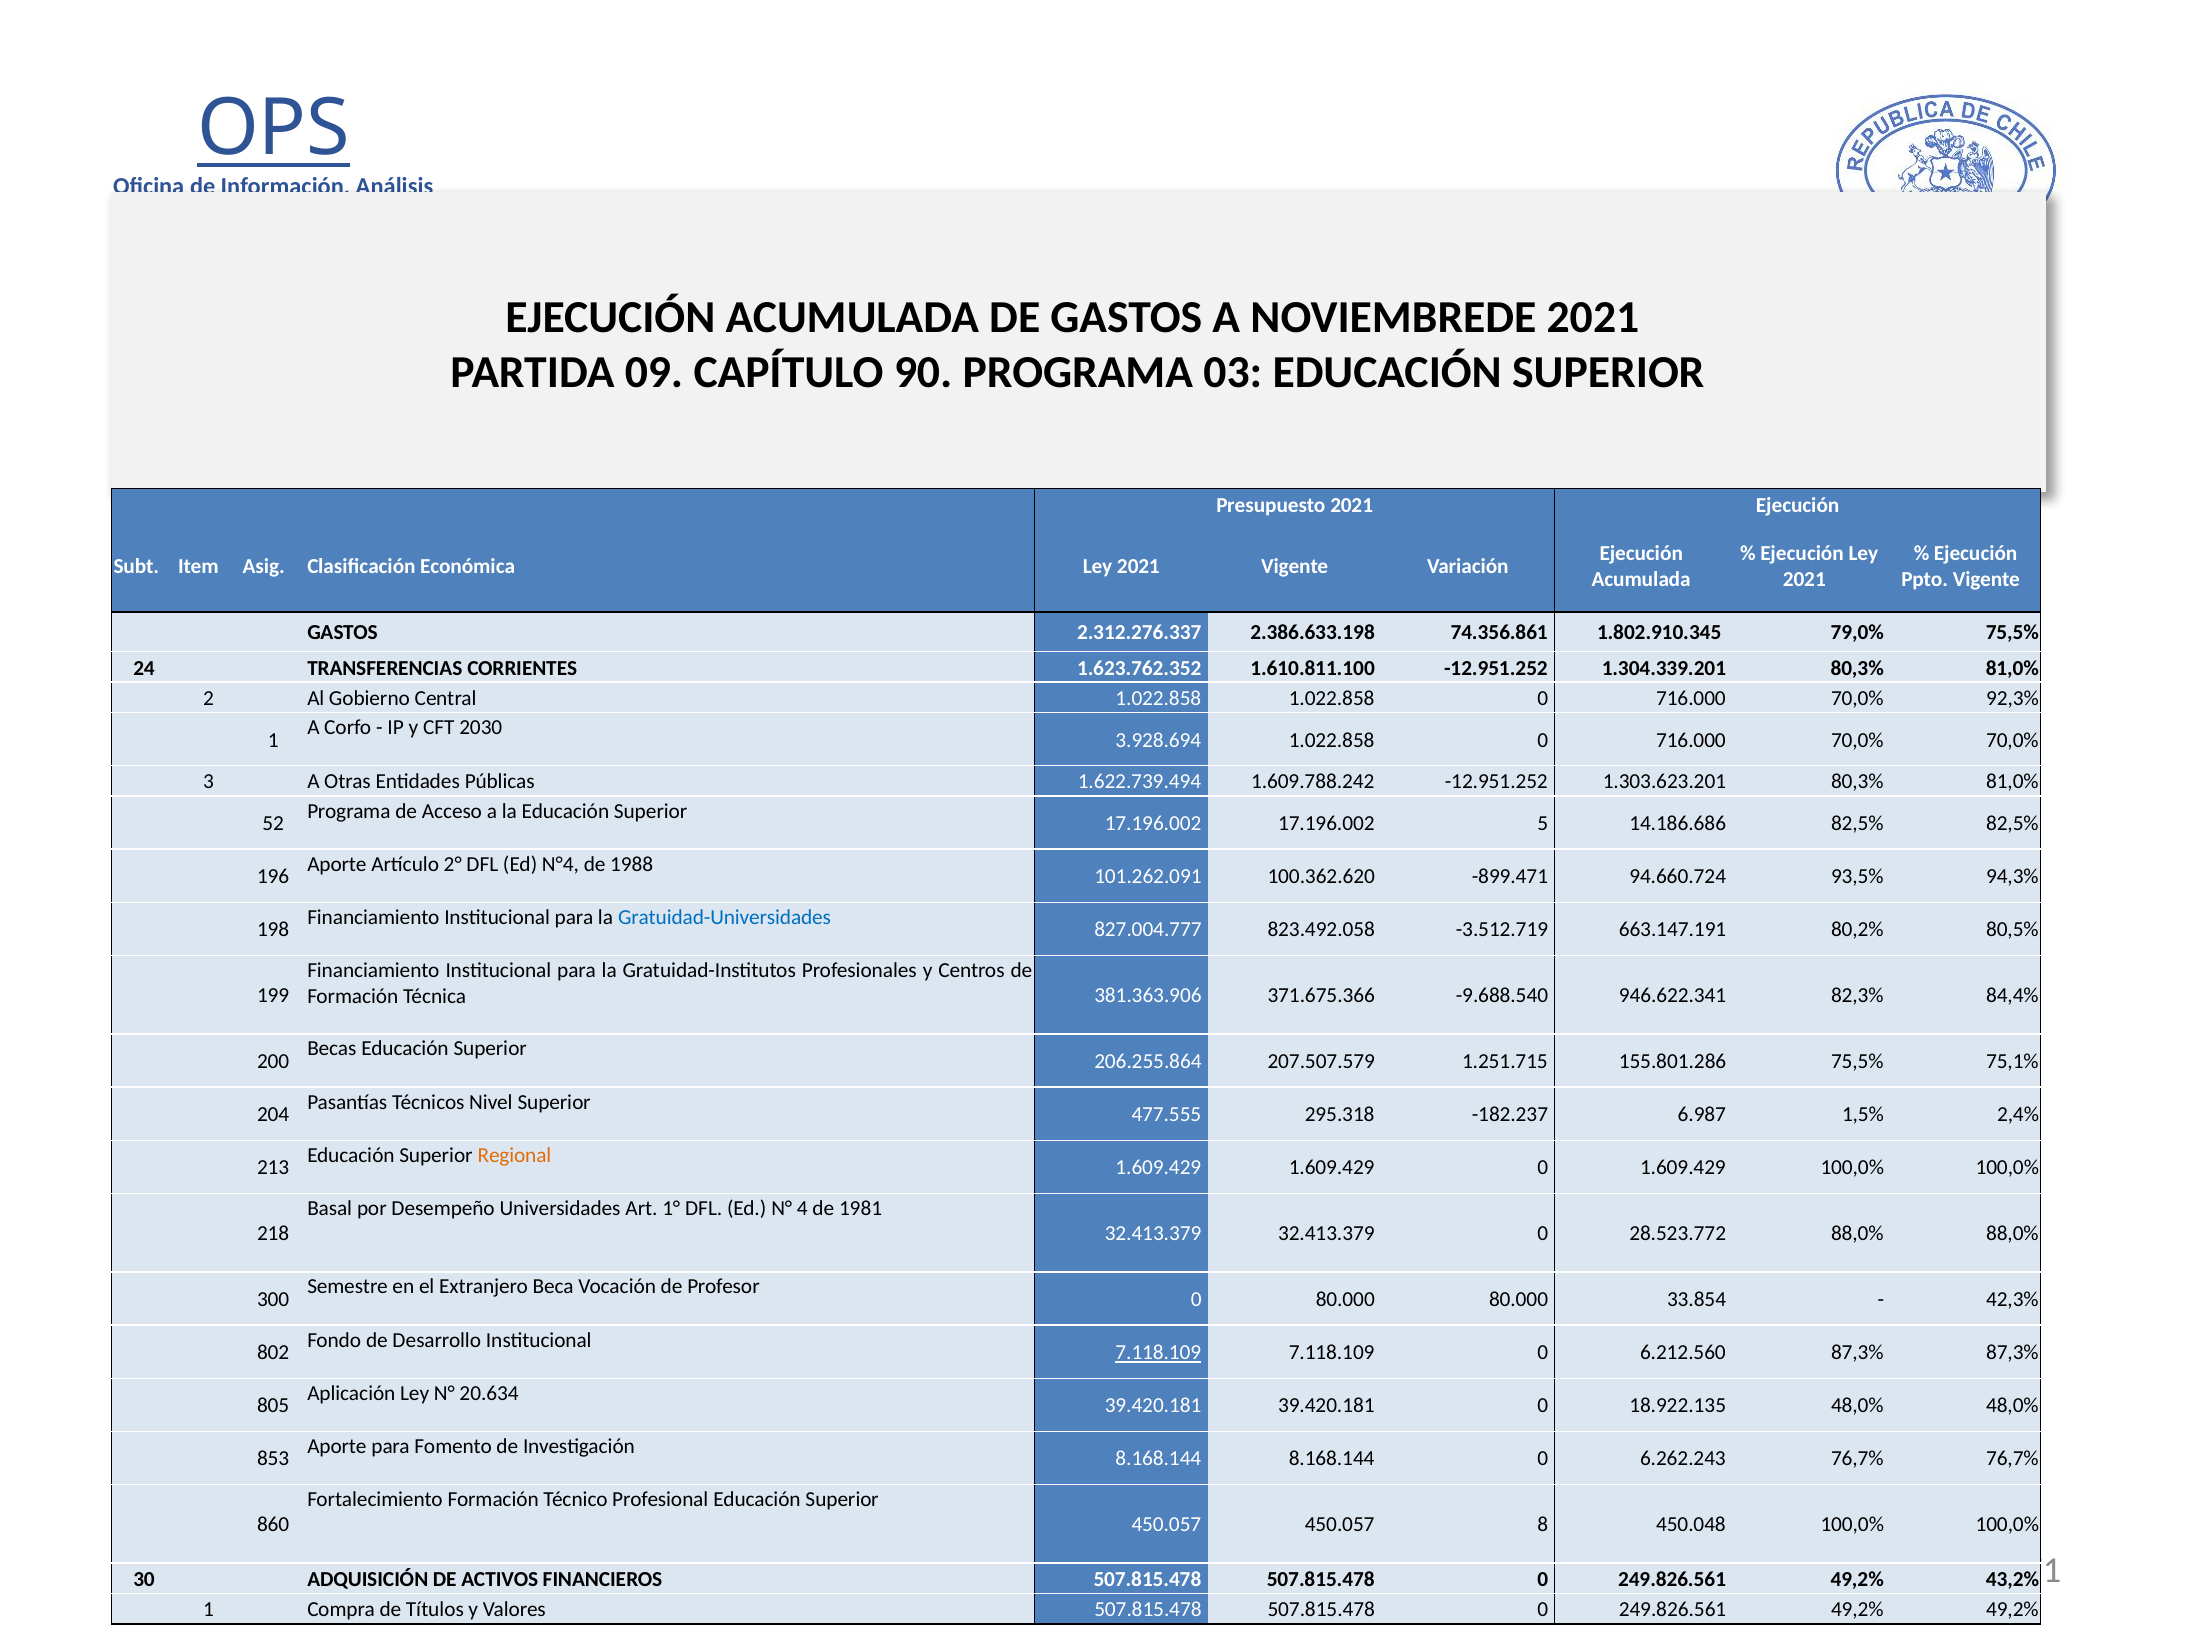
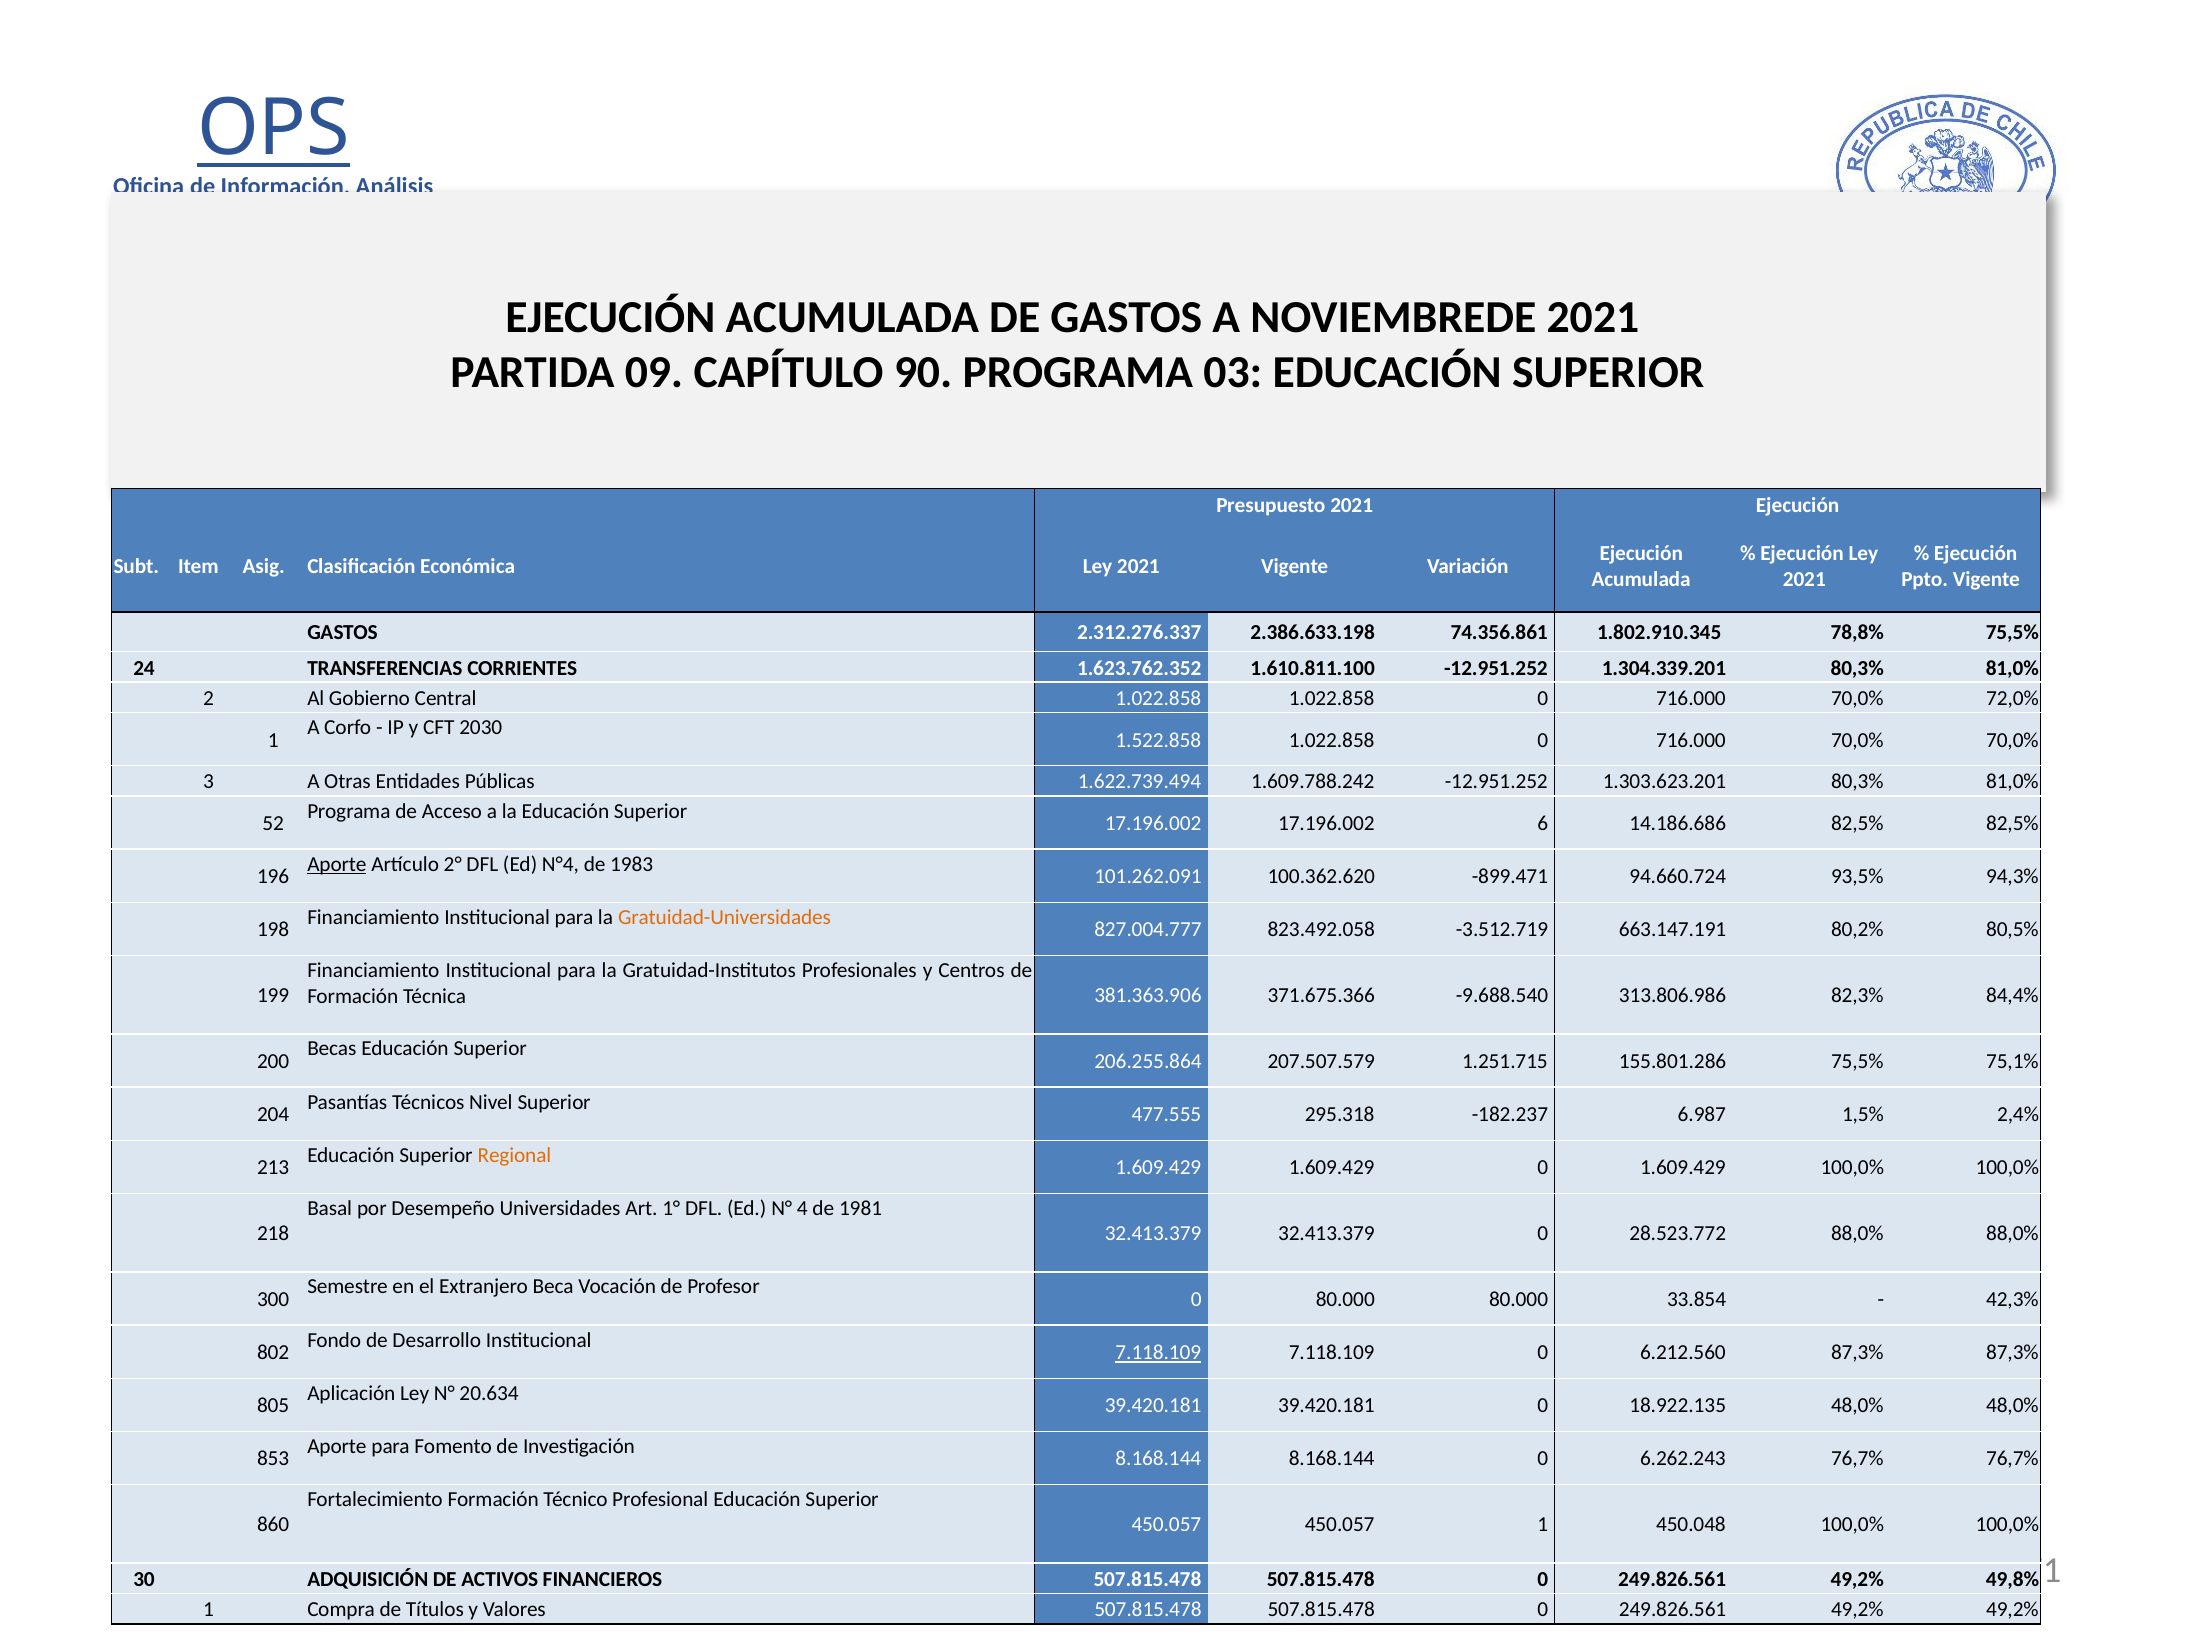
79,0%: 79,0% -> 78,8%
92,3%: 92,3% -> 72,0%
3.928.694: 3.928.694 -> 1.522.858
5: 5 -> 6
Aporte at (337, 864) underline: none -> present
1988: 1988 -> 1983
Gratuidad-Universidades colour: blue -> orange
946.622.341: 946.622.341 -> 313.806.986
450.057 8: 8 -> 1
43,2%: 43,2% -> 49,8%
